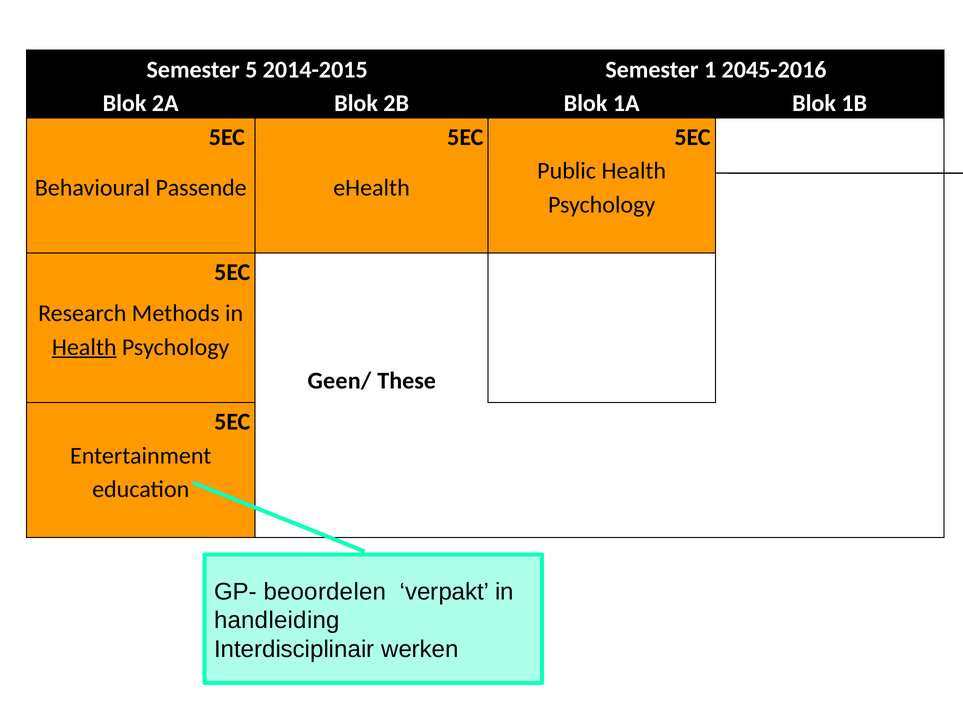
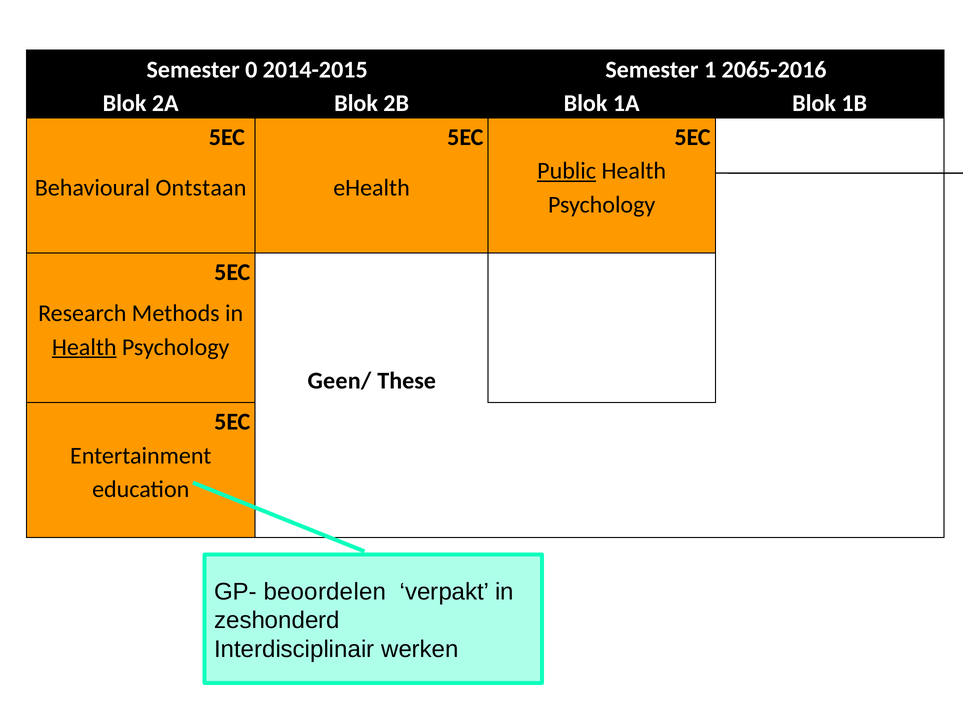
5: 5 -> 0
2045-2016: 2045-2016 -> 2065-2016
Public underline: none -> present
Passende: Passende -> Ontstaan
handleiding: handleiding -> zeshonderd
